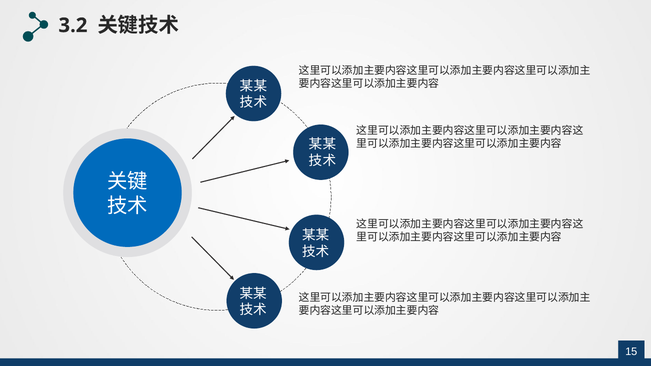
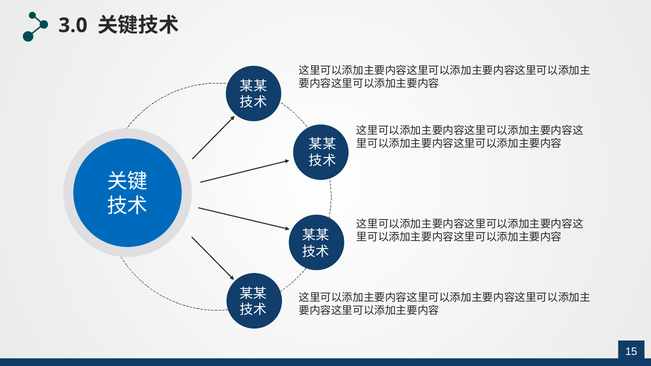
3.2: 3.2 -> 3.0
